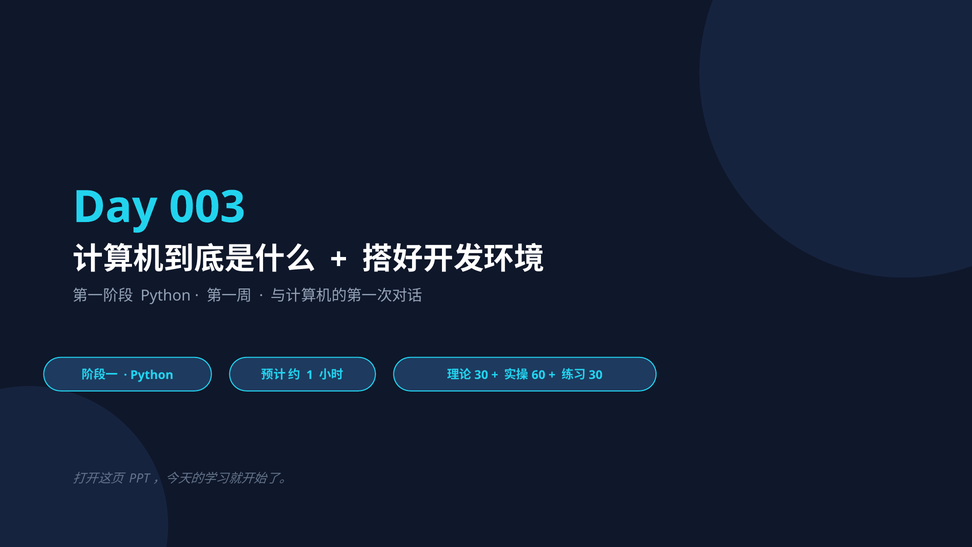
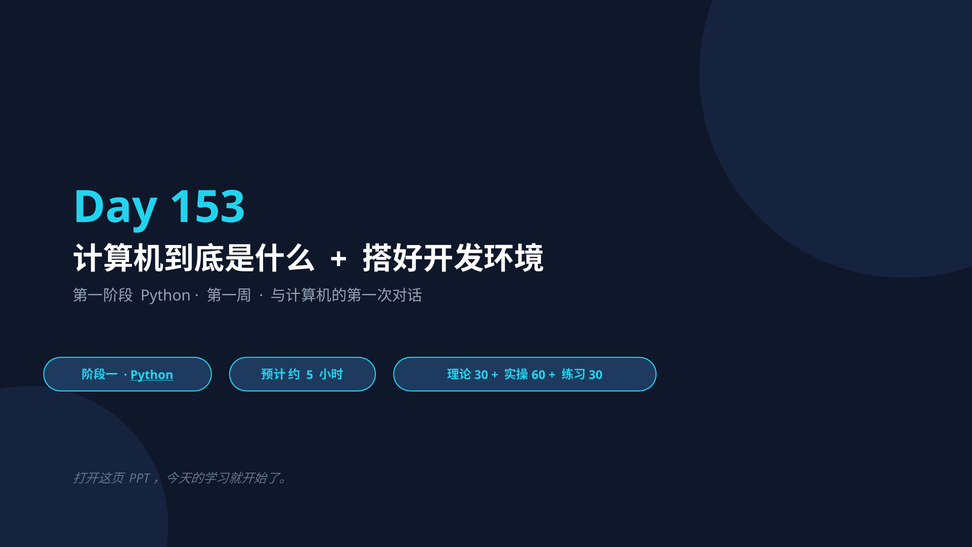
003: 003 -> 153
Python at (152, 375) underline: none -> present
1: 1 -> 5
